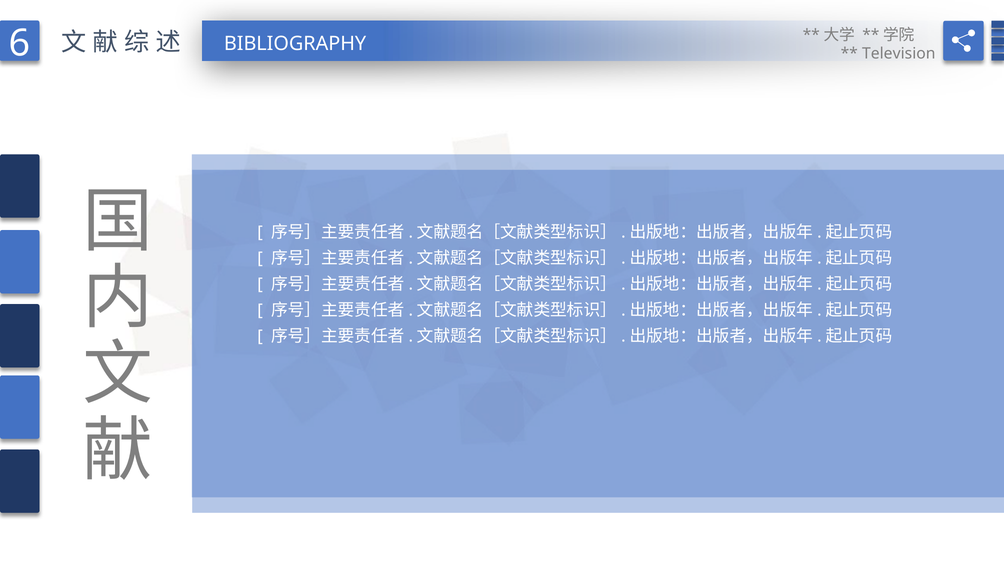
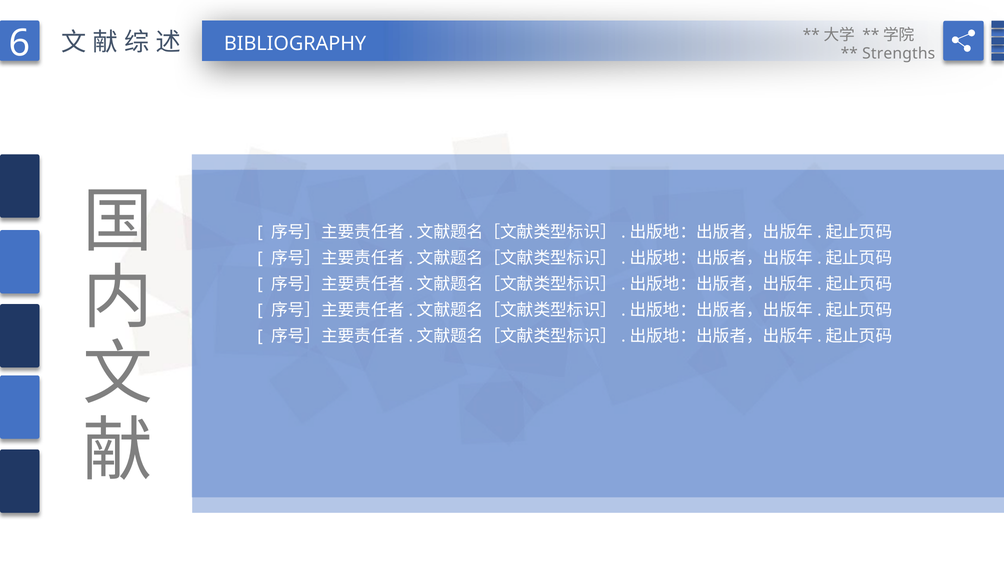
Television: Television -> Strengths
